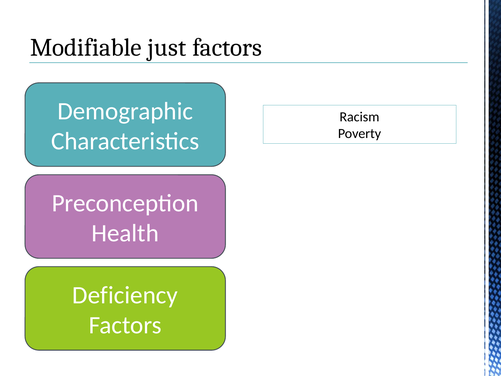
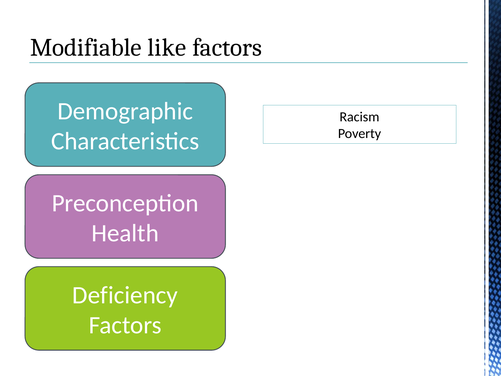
just: just -> like
